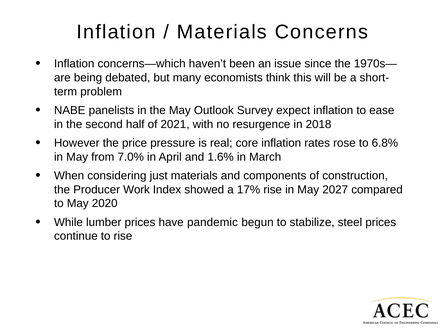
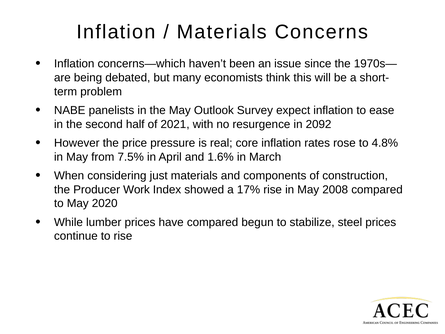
2018: 2018 -> 2092
6.8%: 6.8% -> 4.8%
7.0%: 7.0% -> 7.5%
2027: 2027 -> 2008
have pandemic: pandemic -> compared
